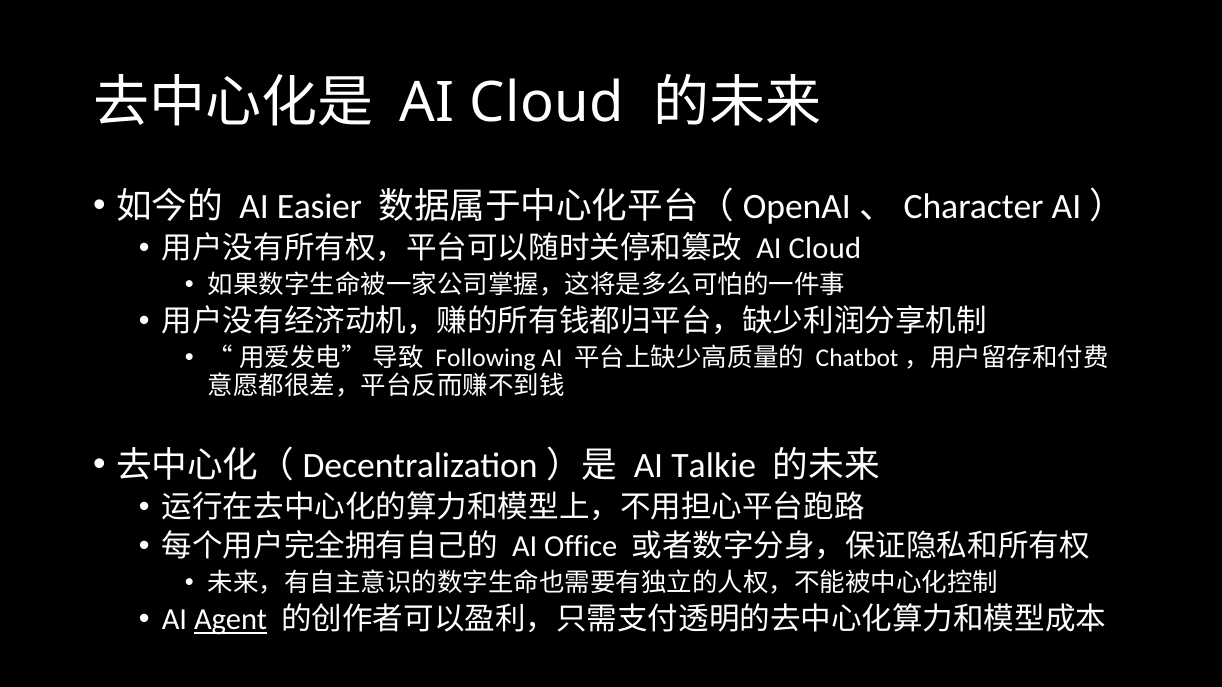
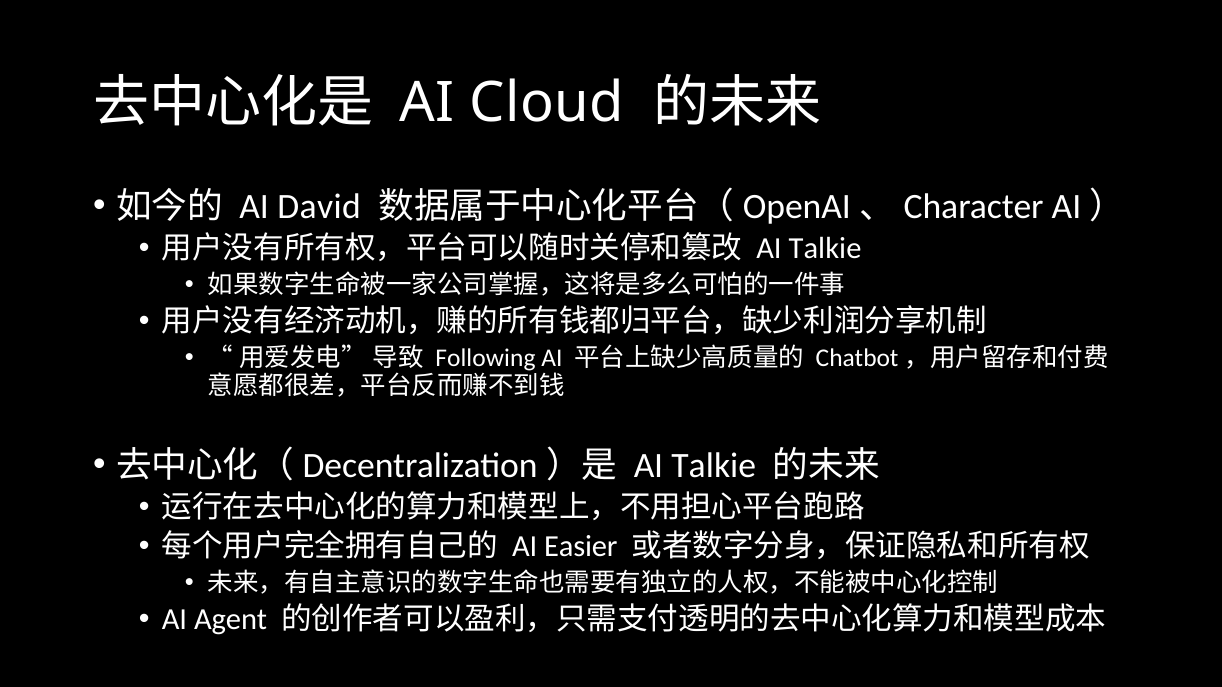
Easier: Easier -> David
Cloud at (825, 249): Cloud -> Talkie
Office: Office -> Easier
Agent underline: present -> none
